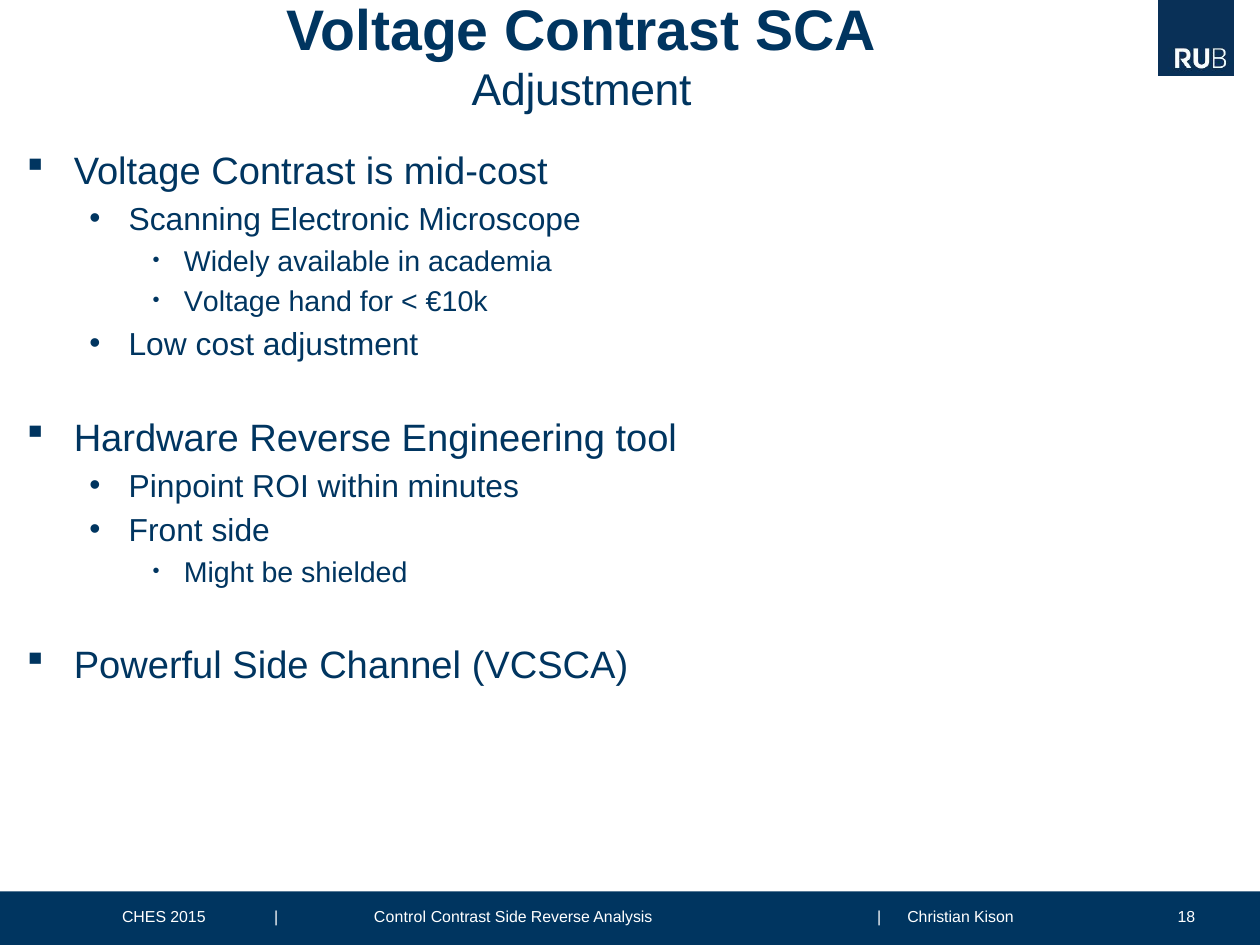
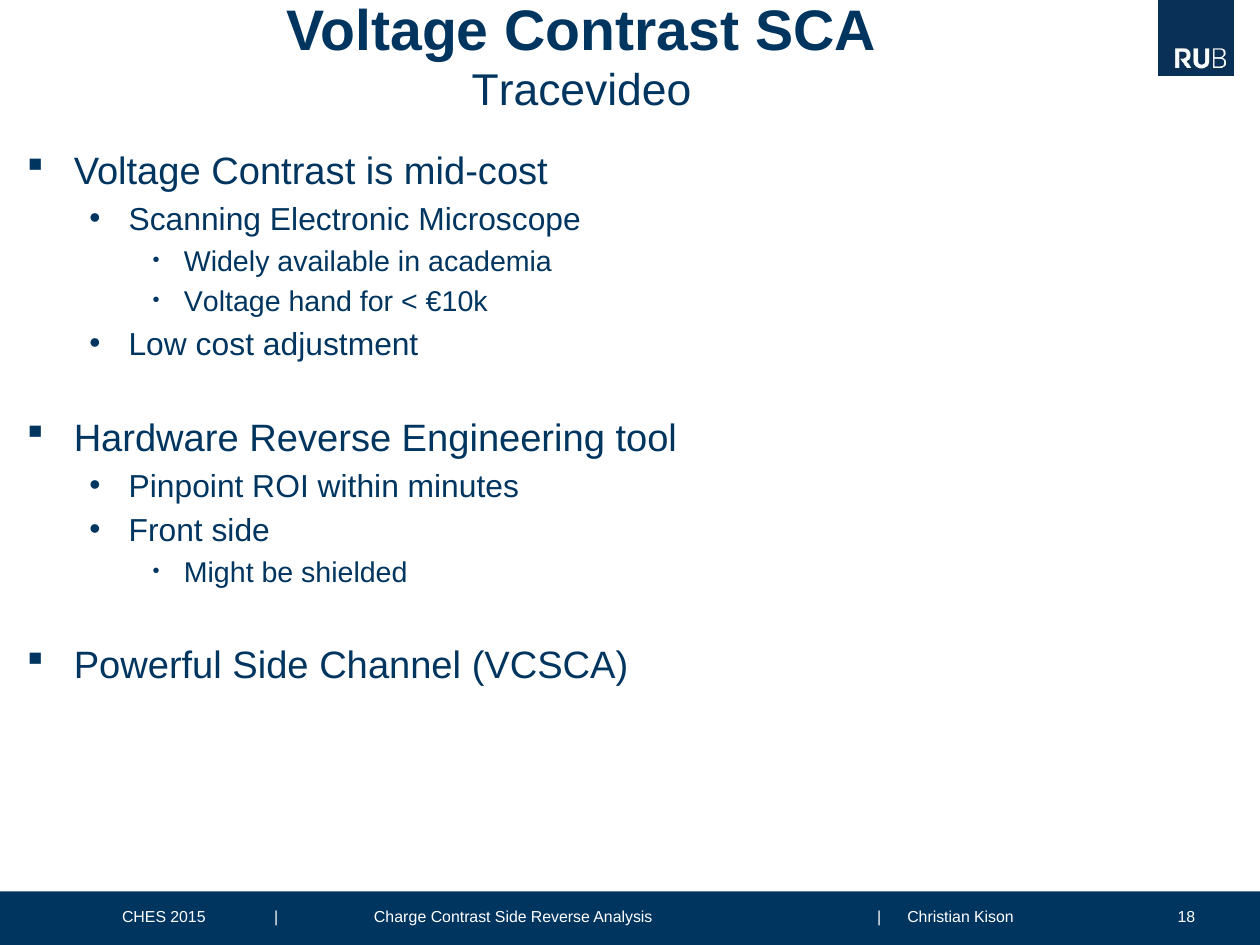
Adjustment at (582, 91): Adjustment -> Tracevideo
Control: Control -> Charge
